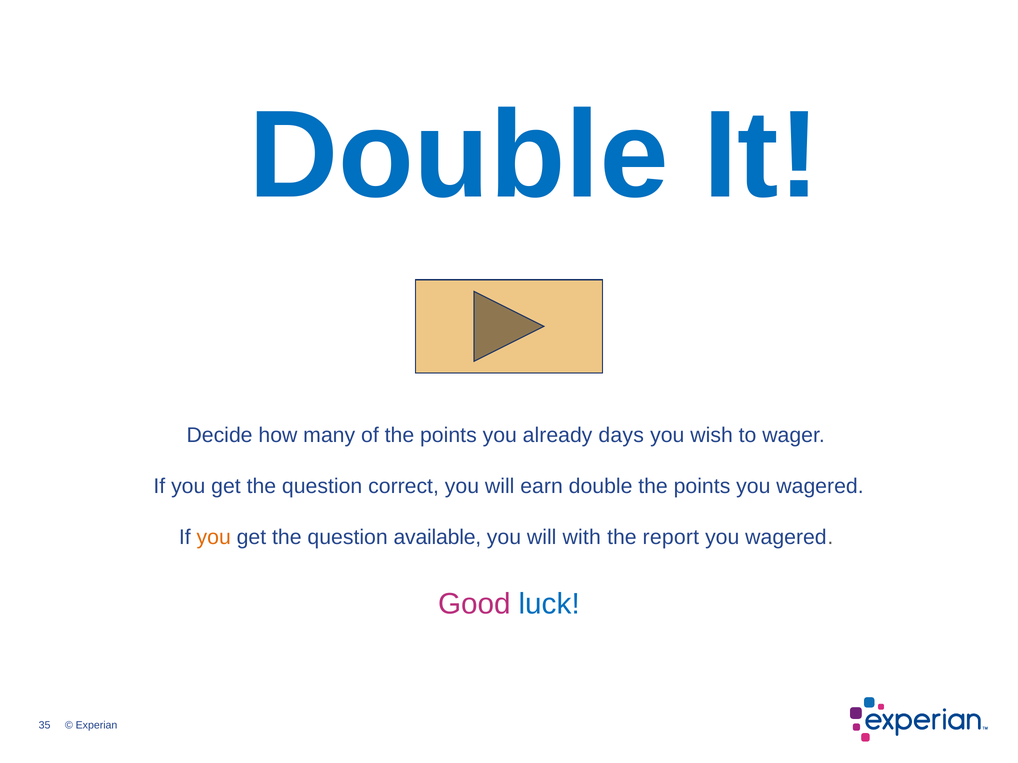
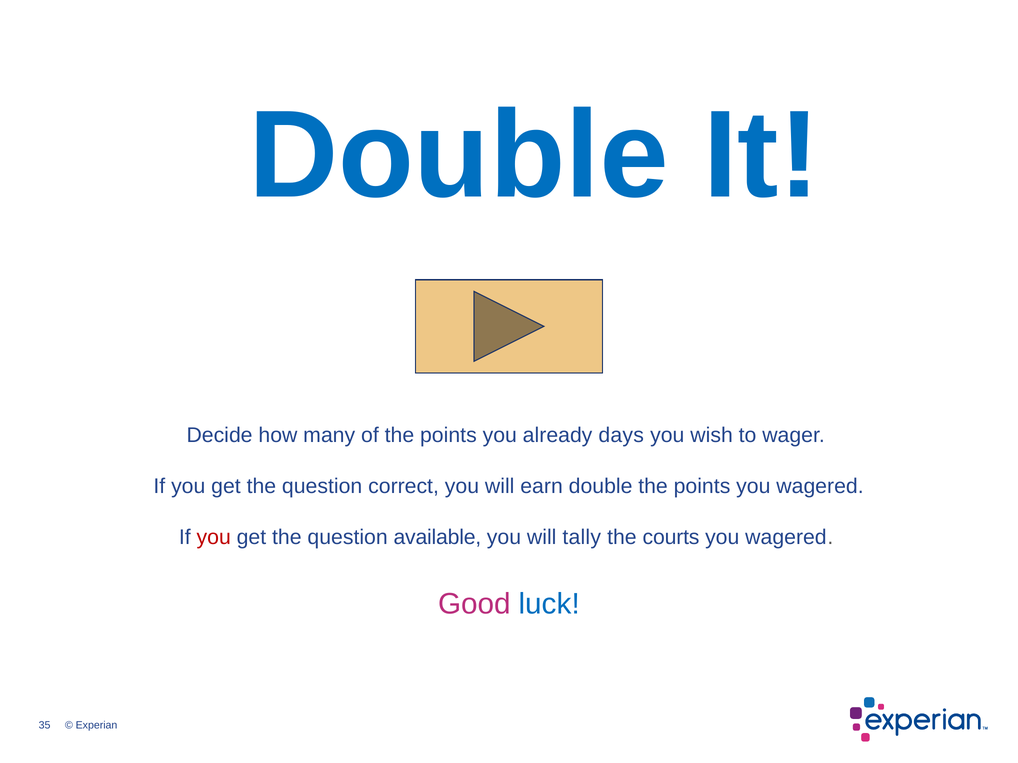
you at (214, 537) colour: orange -> red
with: with -> tally
report: report -> courts
